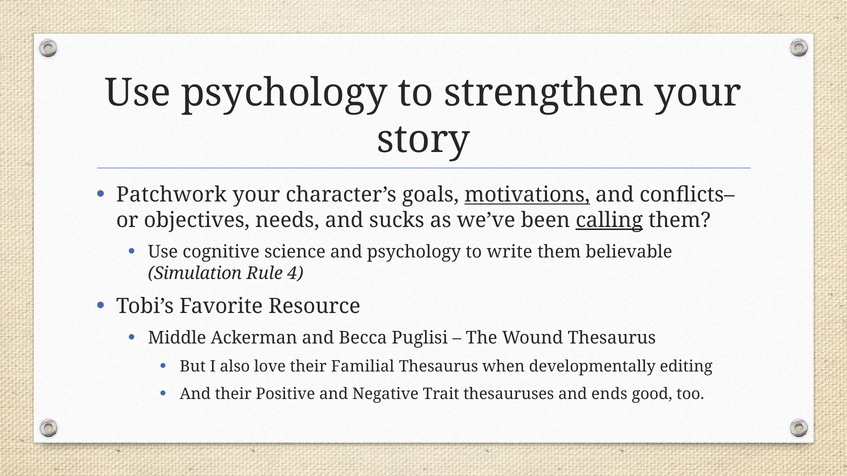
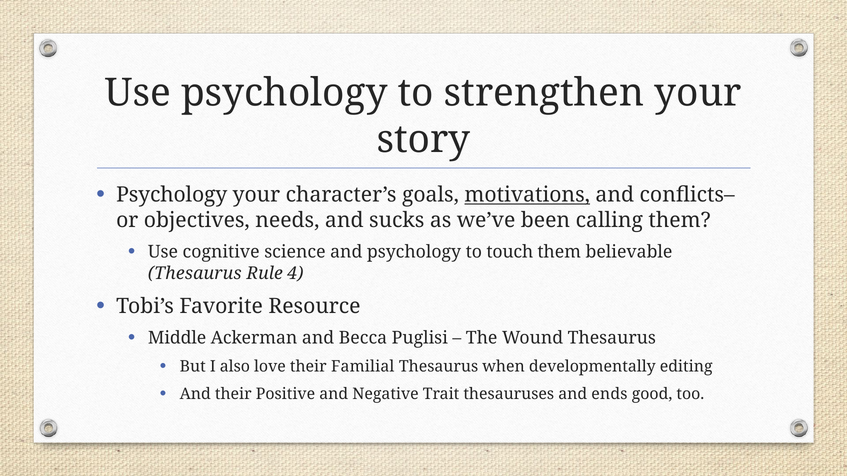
Patchwork at (172, 195): Patchwork -> Psychology
calling underline: present -> none
write: write -> touch
Simulation at (195, 273): Simulation -> Thesaurus
